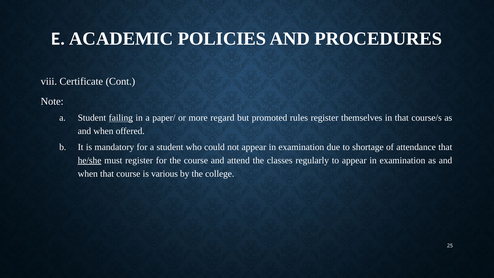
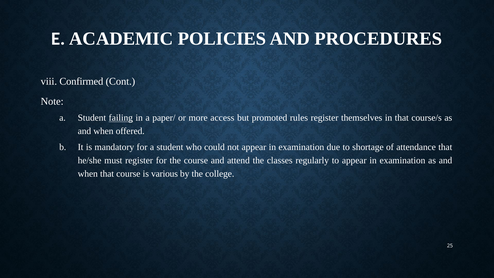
Certificate: Certificate -> Confirmed
regard: regard -> access
he/she underline: present -> none
